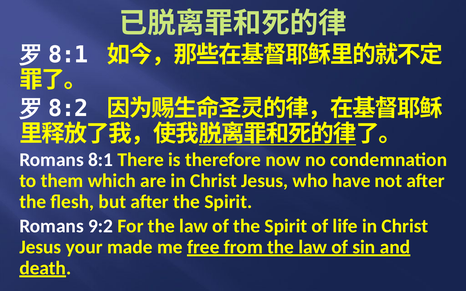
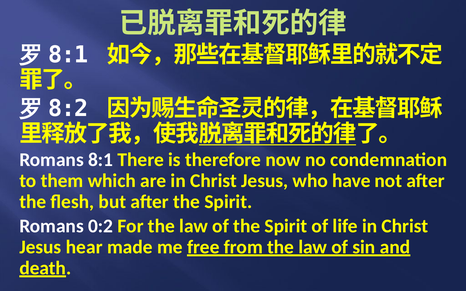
9:2: 9:2 -> 0:2
your: your -> hear
